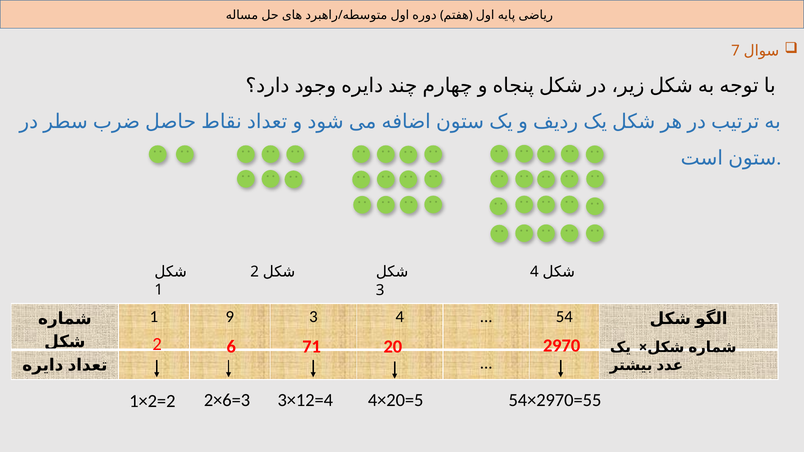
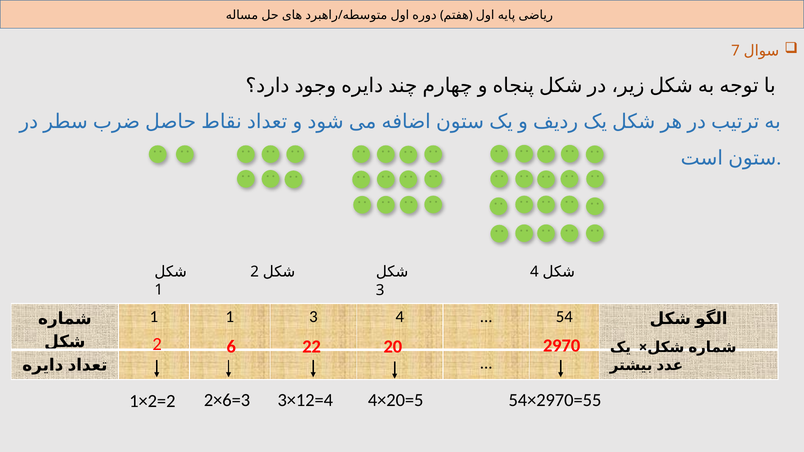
1 9: 9 -> 1
71: 71 -> 22
